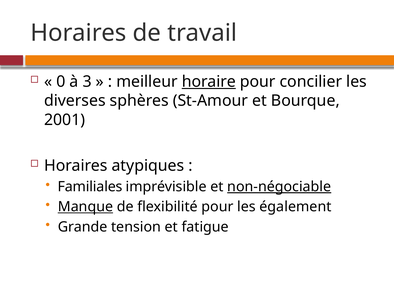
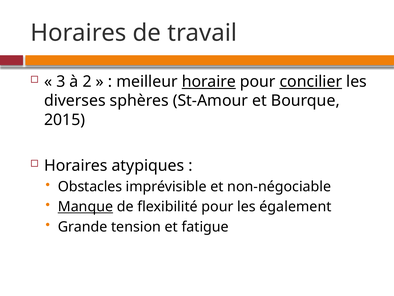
0: 0 -> 3
3: 3 -> 2
concilier underline: none -> present
2001: 2001 -> 2015
Familiales: Familiales -> Obstacles
non-négociable underline: present -> none
